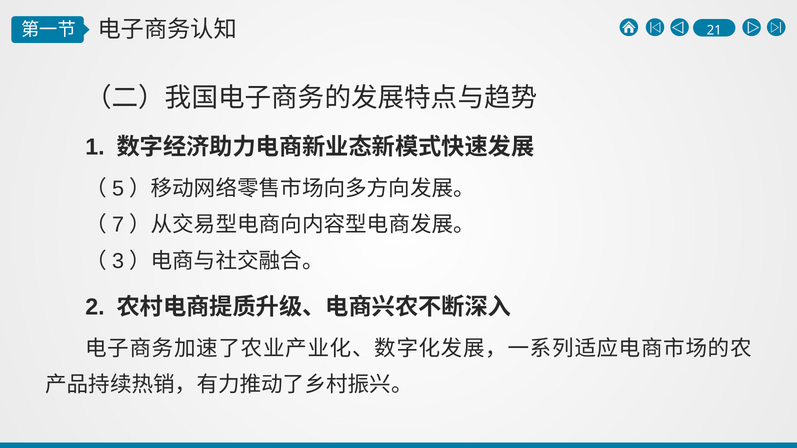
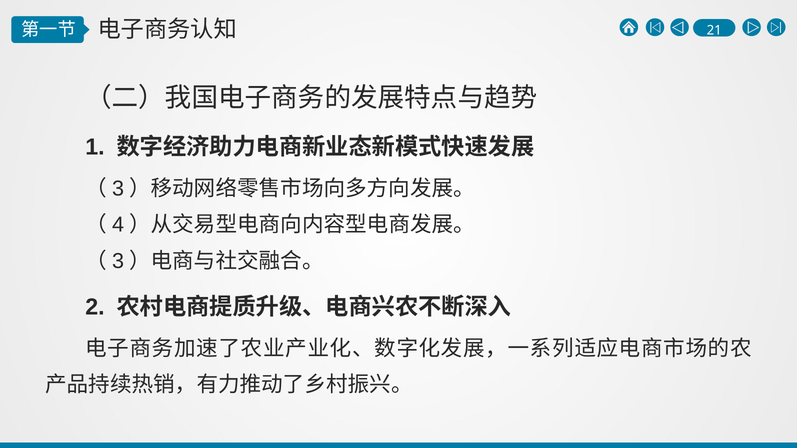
5 at (118, 189): 5 -> 3
7: 7 -> 4
